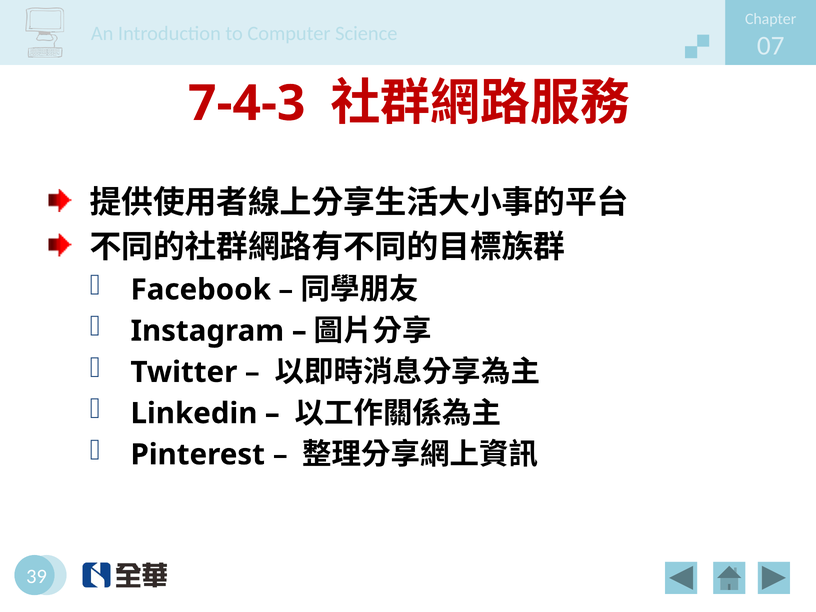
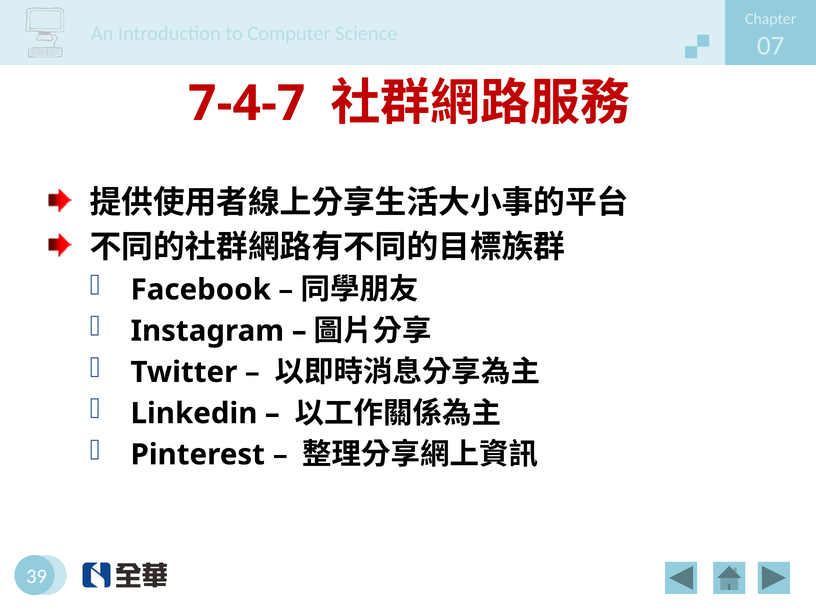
7-4-3: 7-4-3 -> 7-4-7
